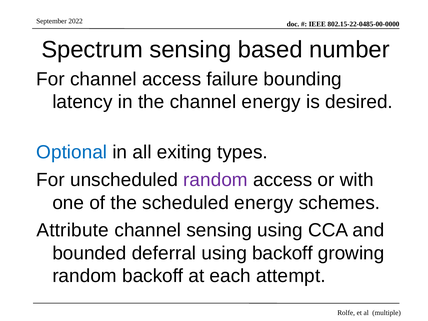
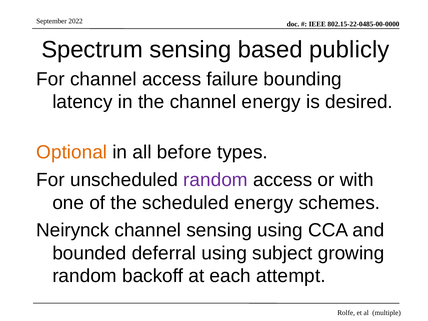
number: number -> publicly
Optional colour: blue -> orange
exiting: exiting -> before
Attribute: Attribute -> Neirynck
using backoff: backoff -> subject
